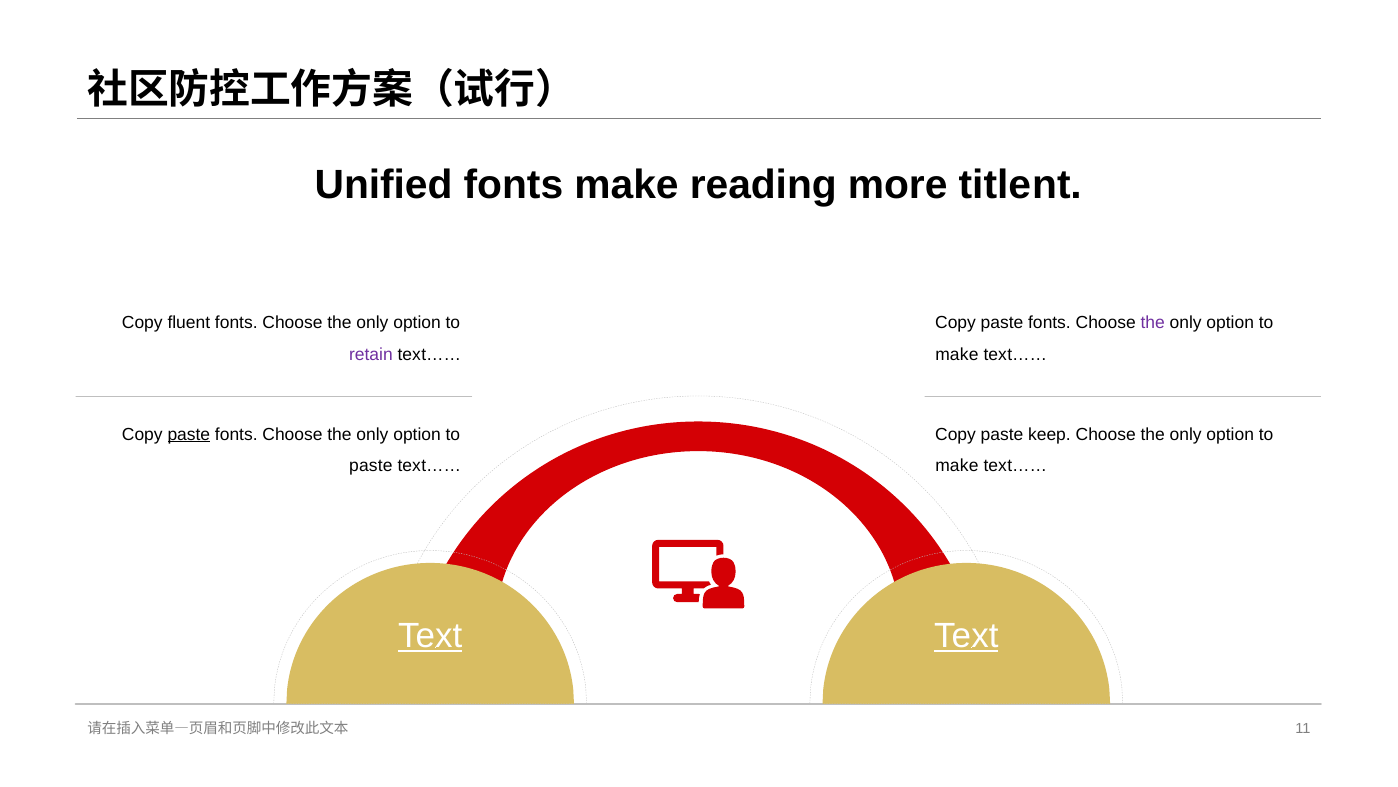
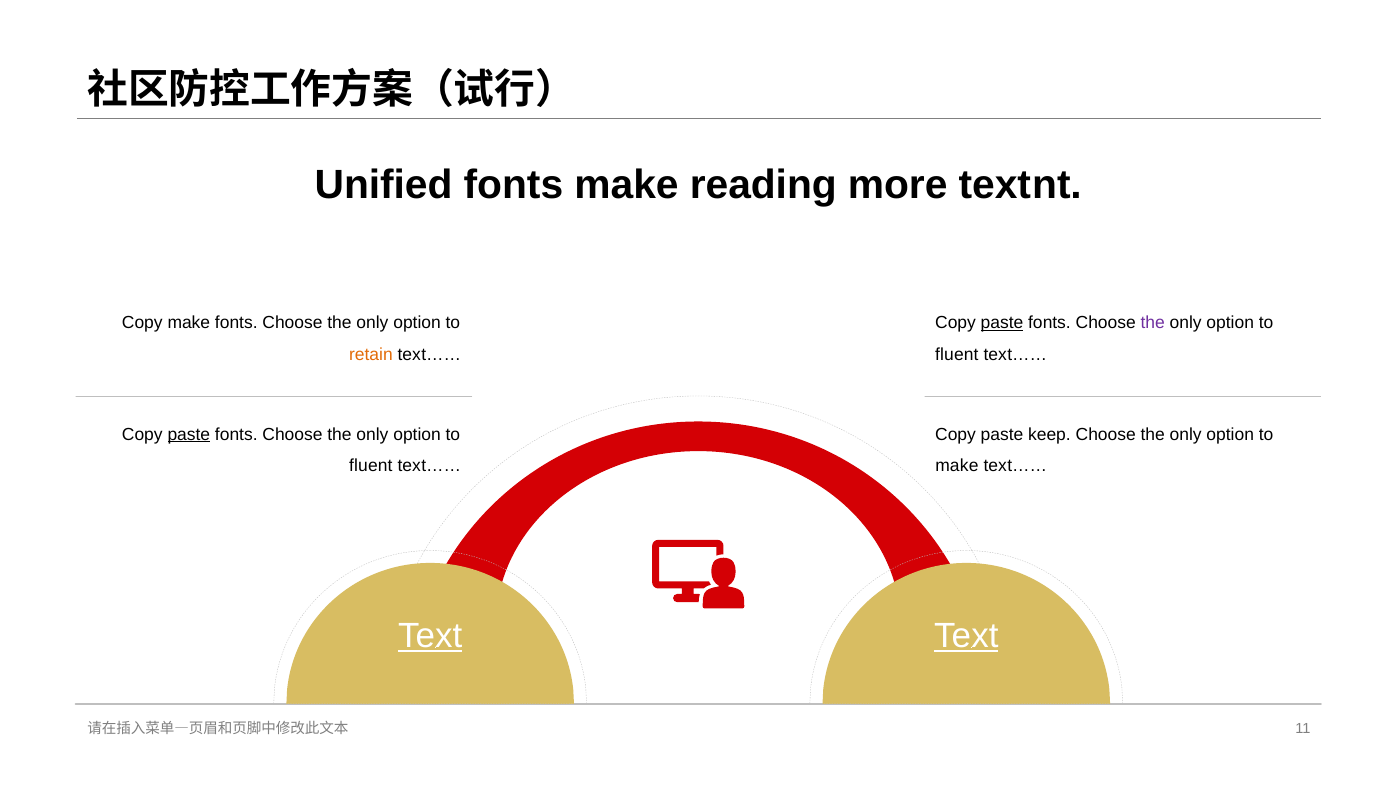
title: title -> text
Copy fluent: fluent -> make
paste at (1002, 323) underline: none -> present
retain colour: purple -> orange
make at (957, 354): make -> fluent
paste at (371, 465): paste -> fluent
